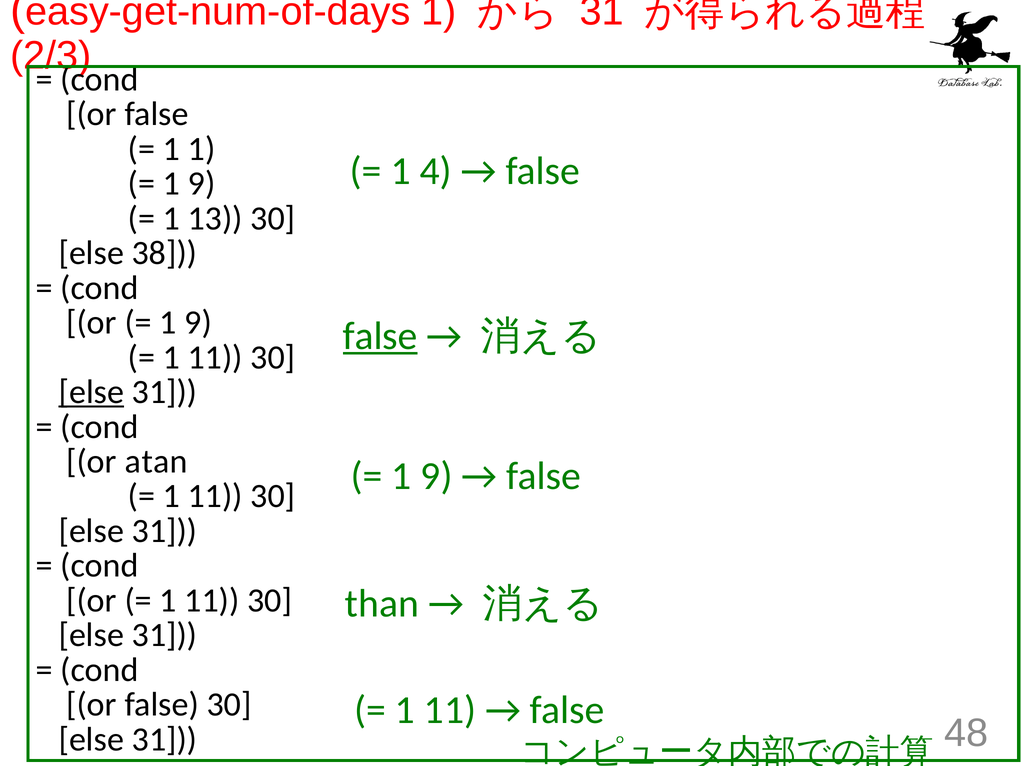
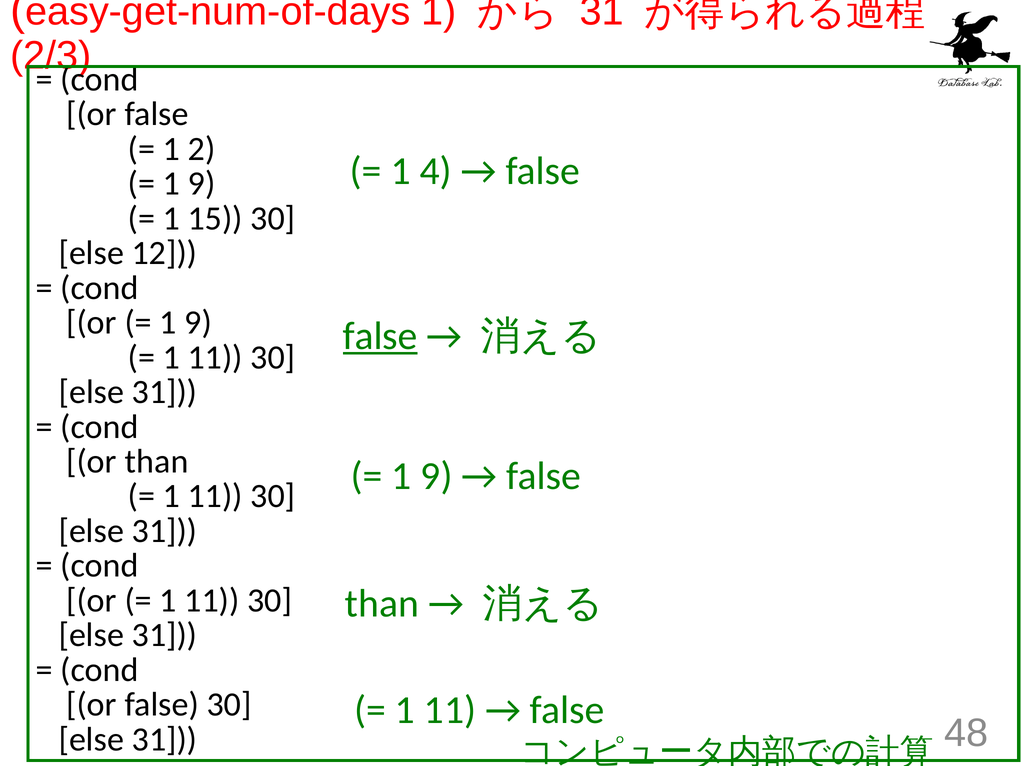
1 1: 1 -> 2
13: 13 -> 15
38: 38 -> 12
else at (91, 392) underline: present -> none
or atan: atan -> than
